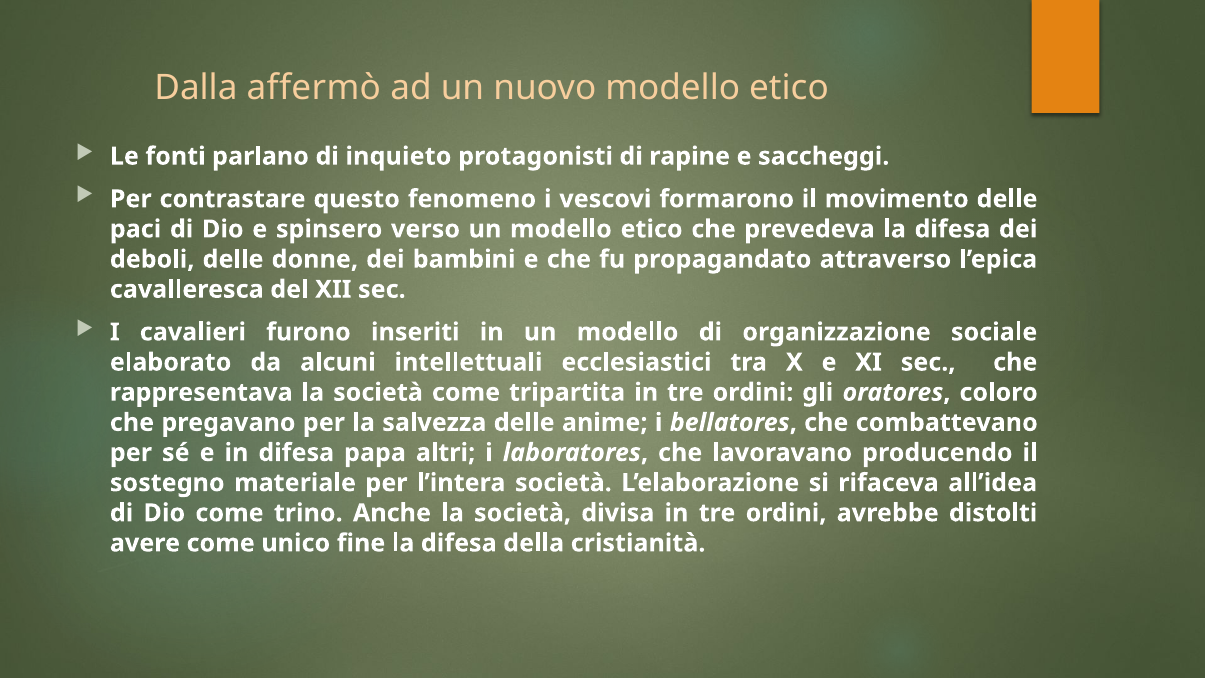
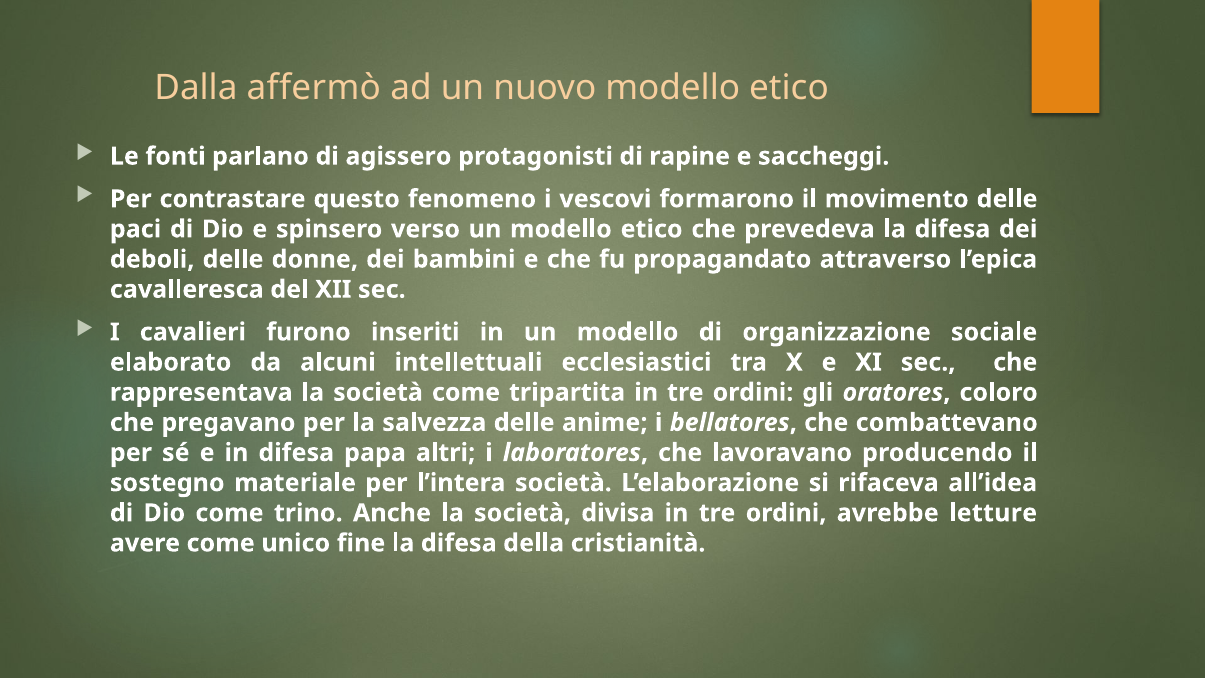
inquieto: inquieto -> agissero
distolti: distolti -> letture
